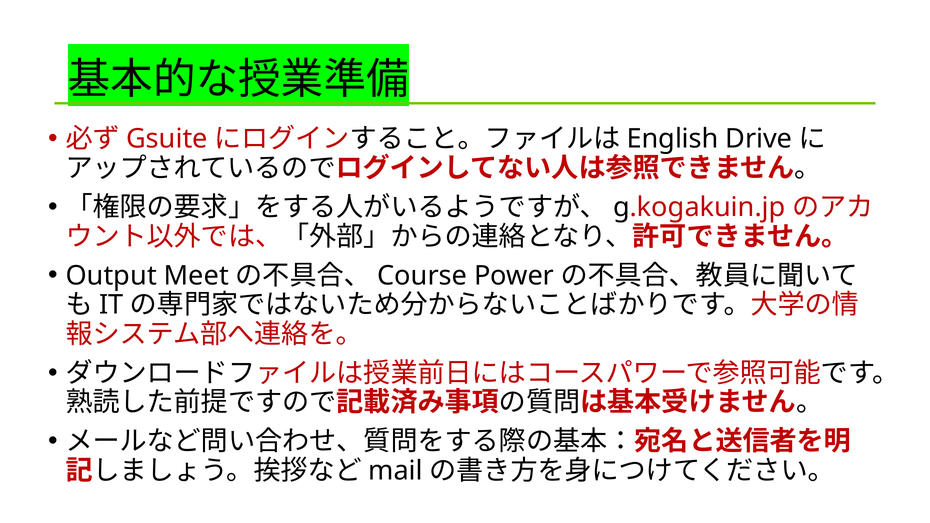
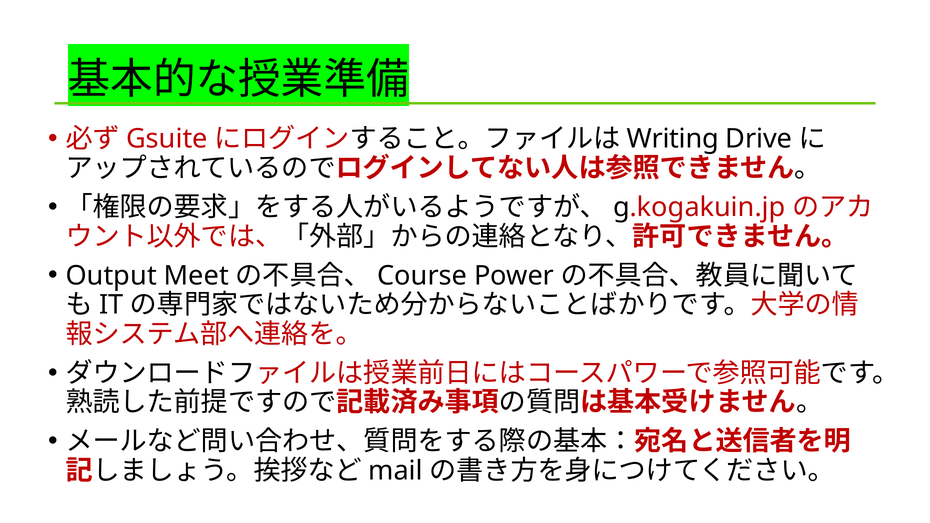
English: English -> Writing
